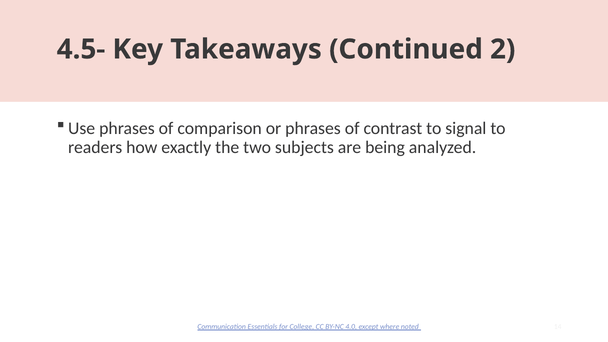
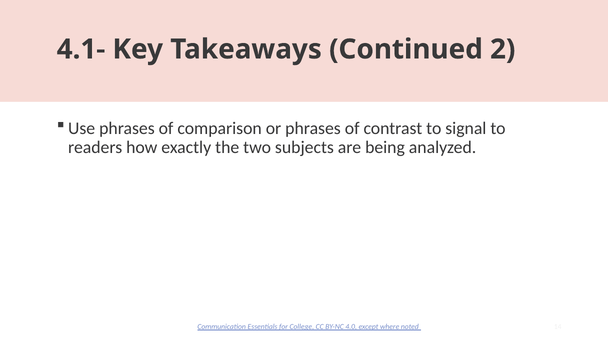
4.5-: 4.5- -> 4.1-
